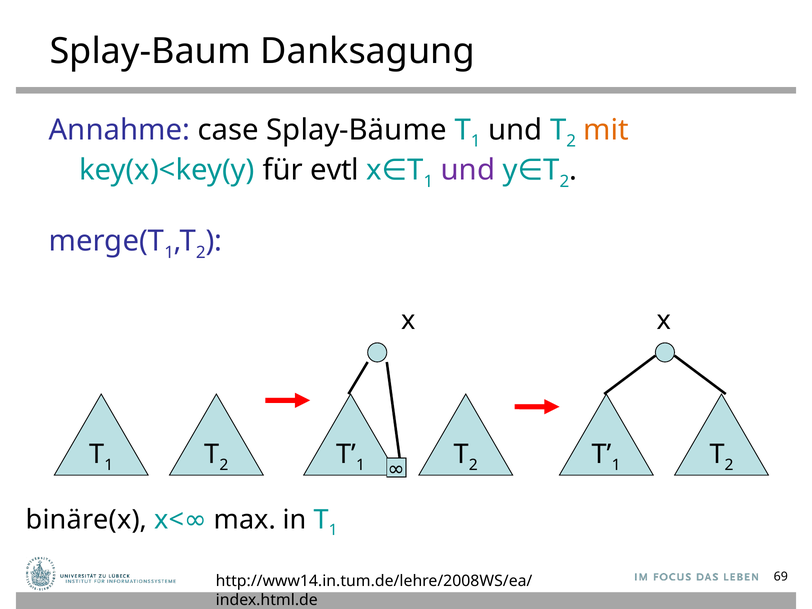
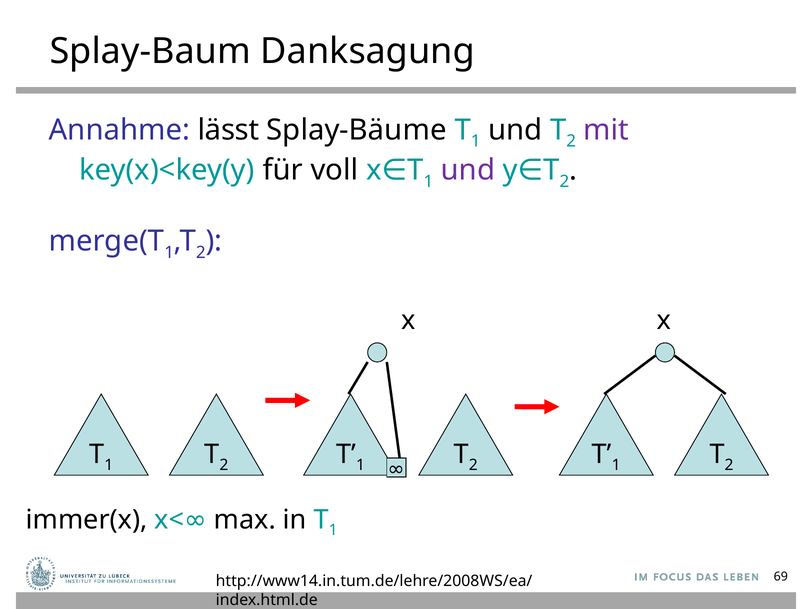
case: case -> lässt
mit colour: orange -> purple
evtl: evtl -> voll
binäre(x: binäre(x -> immer(x
